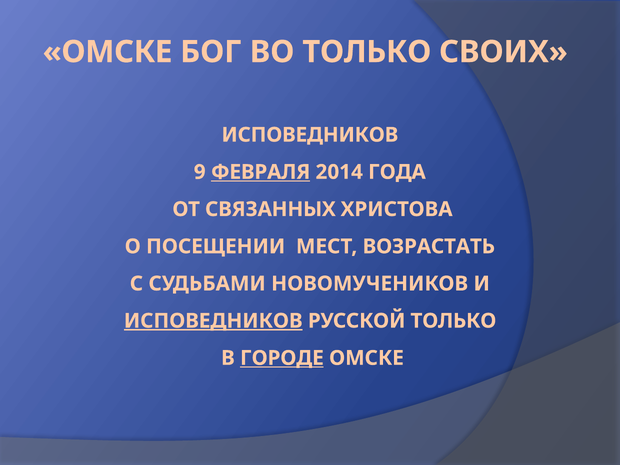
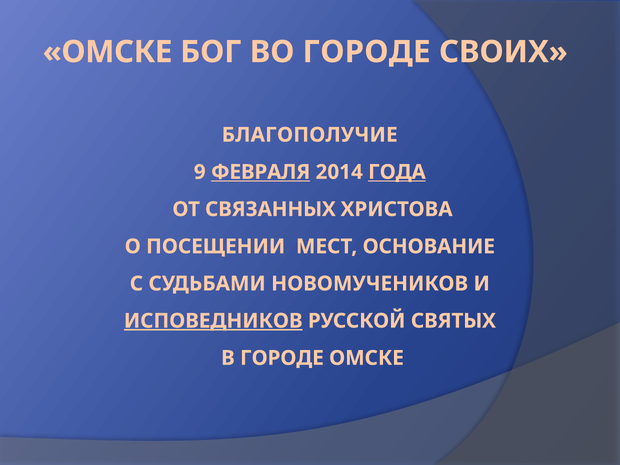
ВО ТОЛЬКО: ТОЛЬКО -> ГОРОДЕ
ИСПОВЕДНИКОВ at (310, 135): ИСПОВЕДНИКОВ -> БЛАГОПОЛУЧИЕ
ГОДА underline: none -> present
ВОЗРАСТАТЬ: ВОЗРАСТАТЬ -> ОСНОВАНИЕ
РУССКОЙ ТОЛЬКО: ТОЛЬКО -> СВЯТЫХ
ГОРОДЕ at (282, 358) underline: present -> none
